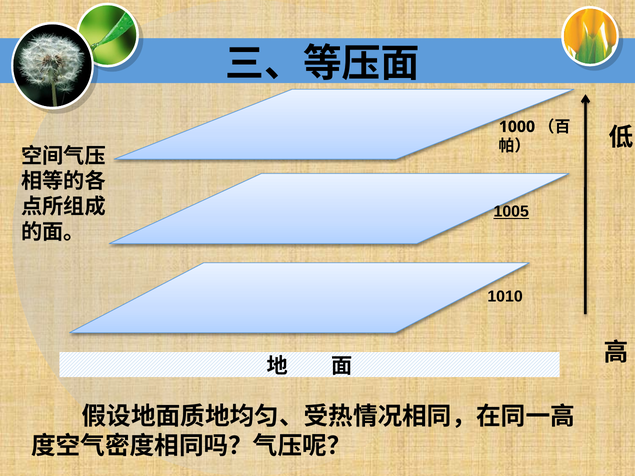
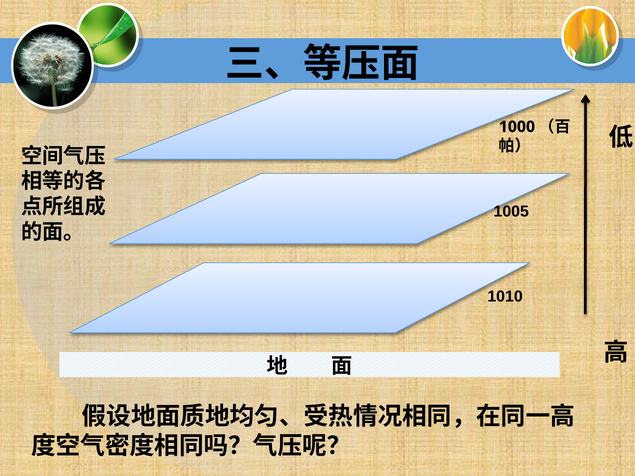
1005 underline: present -> none
